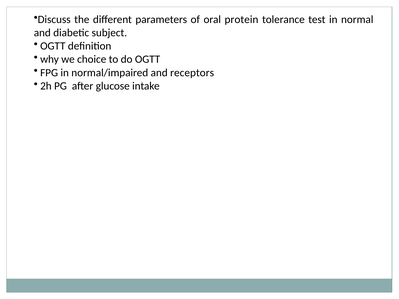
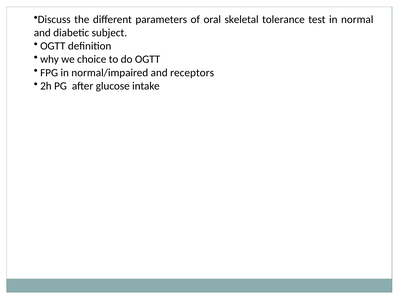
protein: protein -> skeletal
